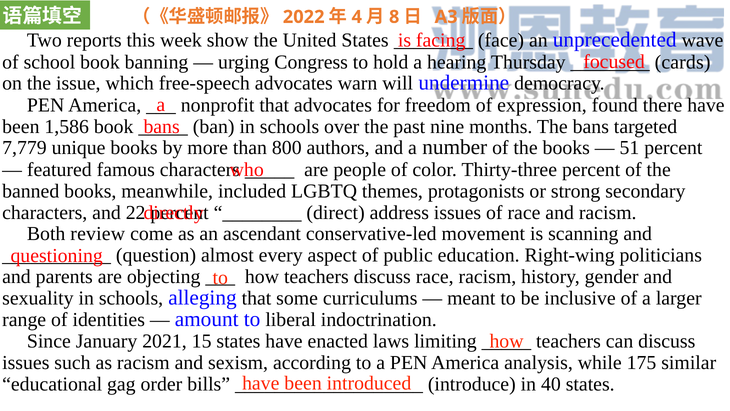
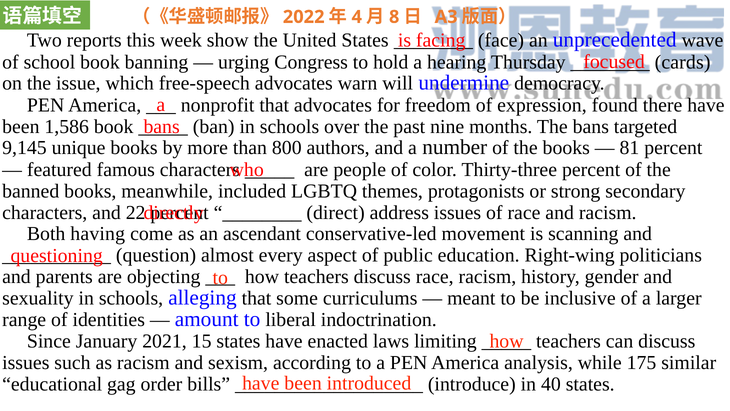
7,779: 7,779 -> 9,145
51: 51 -> 81
review: review -> having
